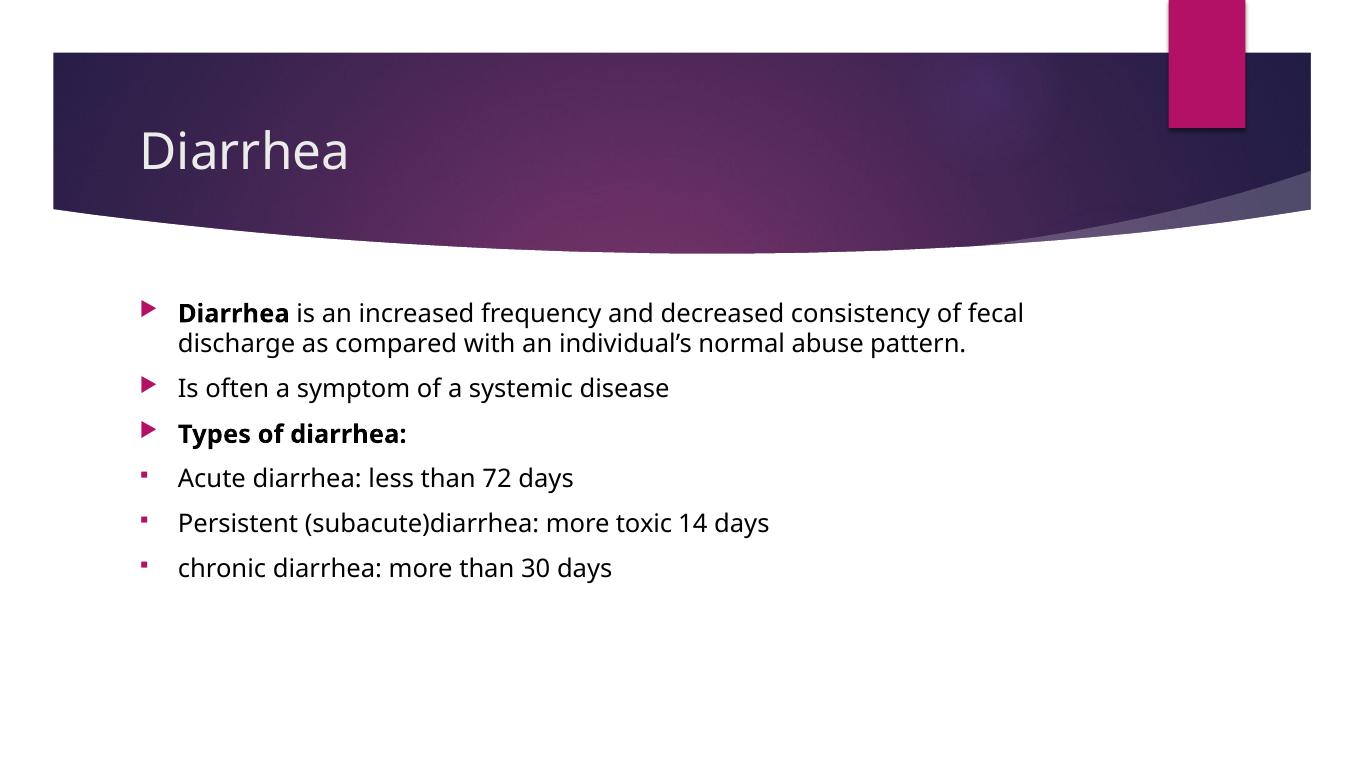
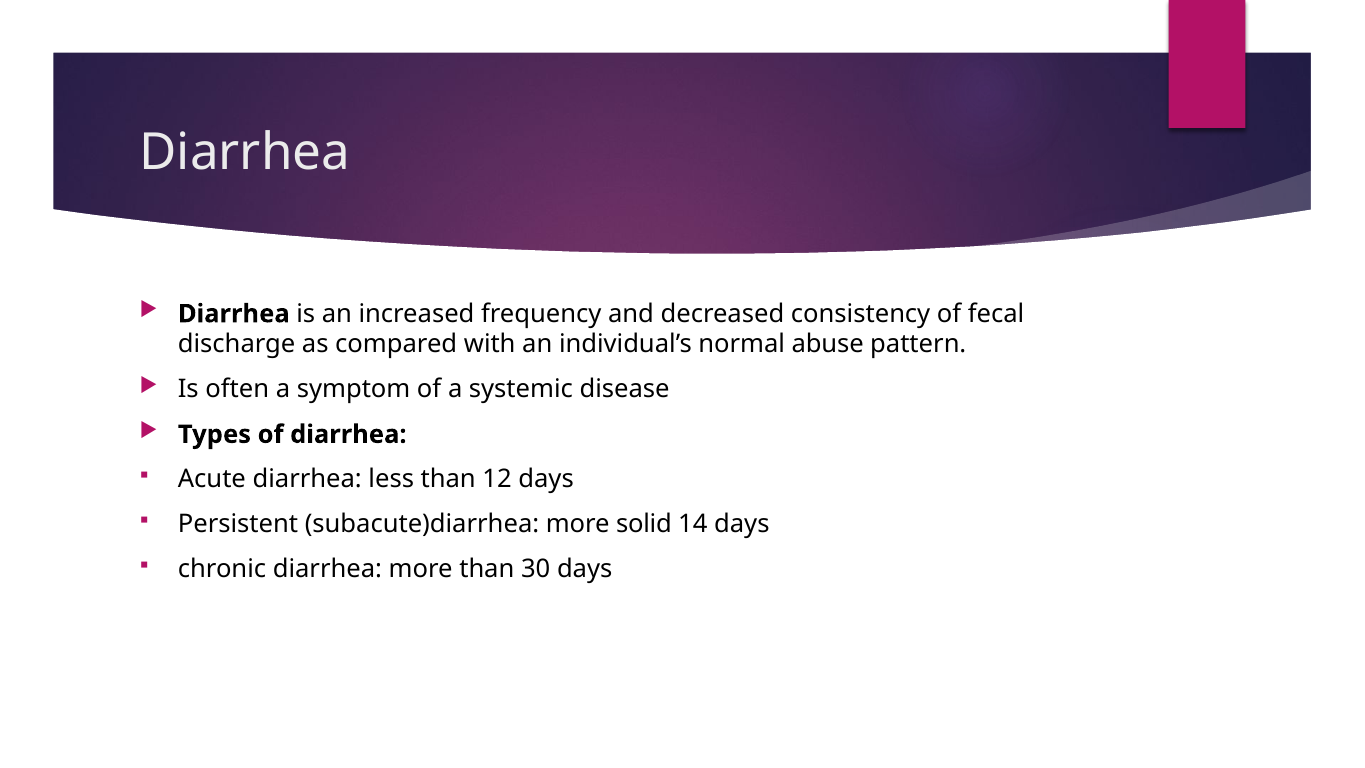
72: 72 -> 12
toxic: toxic -> solid
